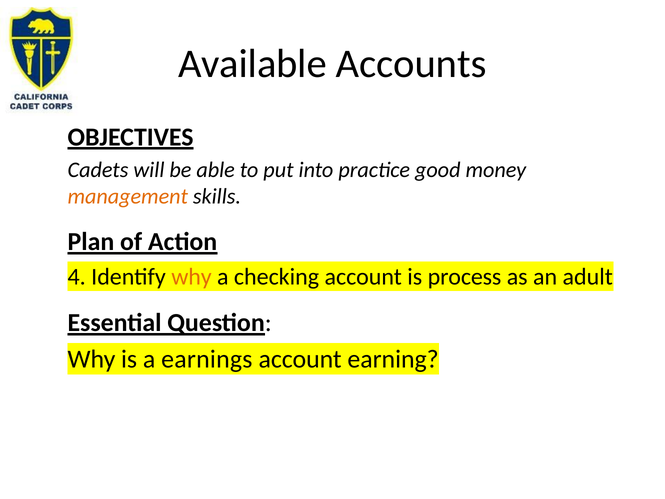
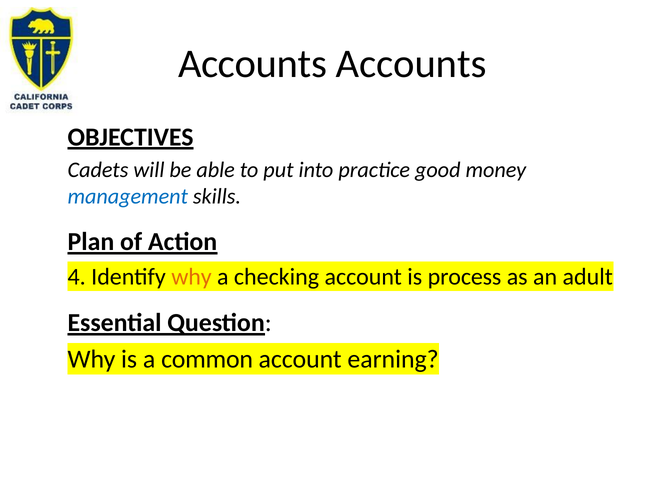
Available at (252, 64): Available -> Accounts
management colour: orange -> blue
earnings: earnings -> common
